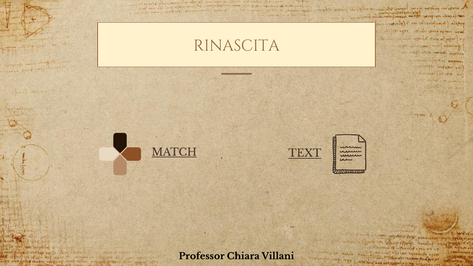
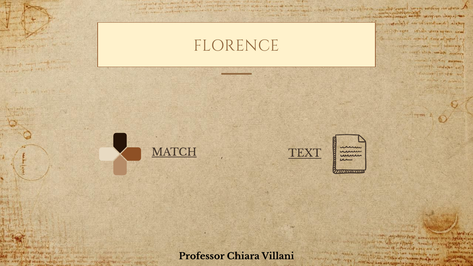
RINASCITA: RINASCITA -> FLORENCE
